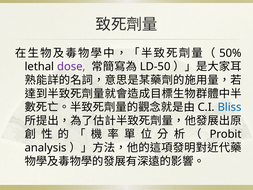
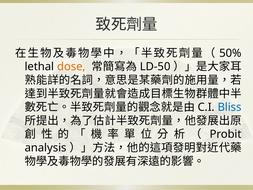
dose colour: purple -> orange
